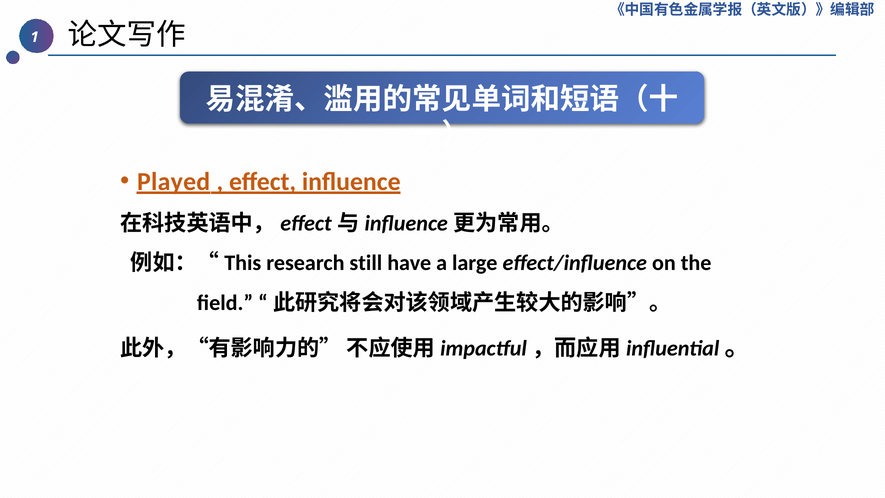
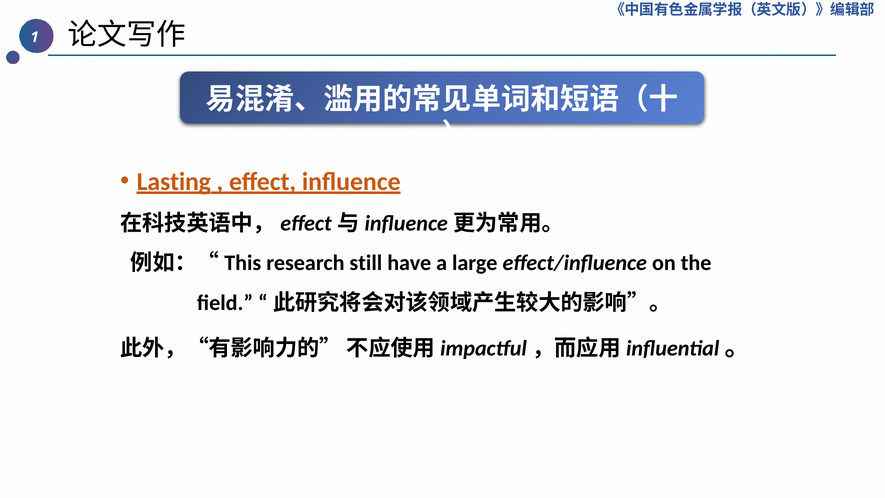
Played: Played -> Lasting
